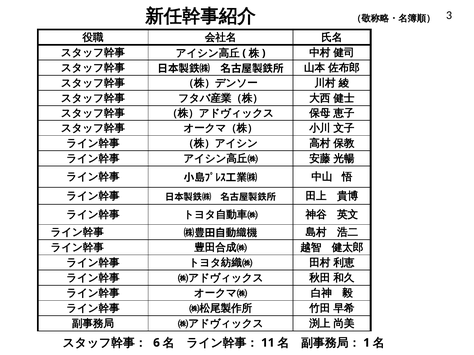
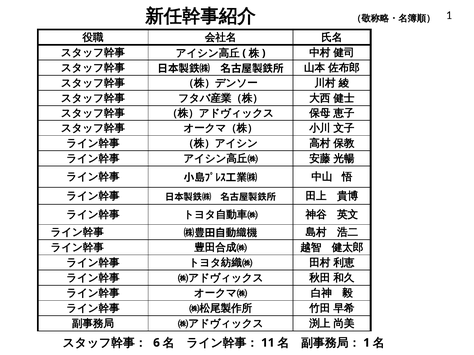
3 at (449, 15): 3 -> 1
